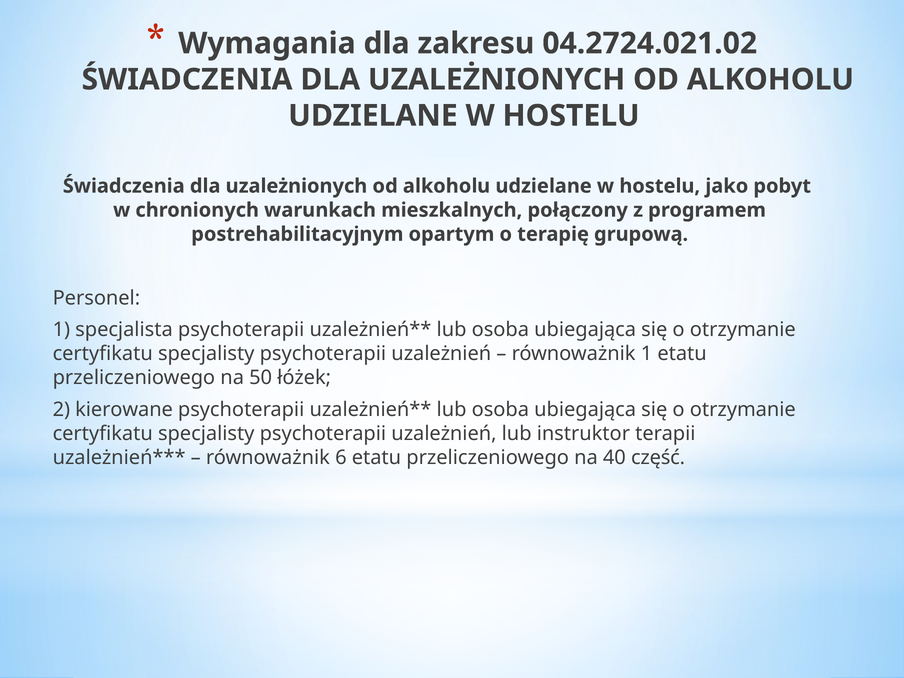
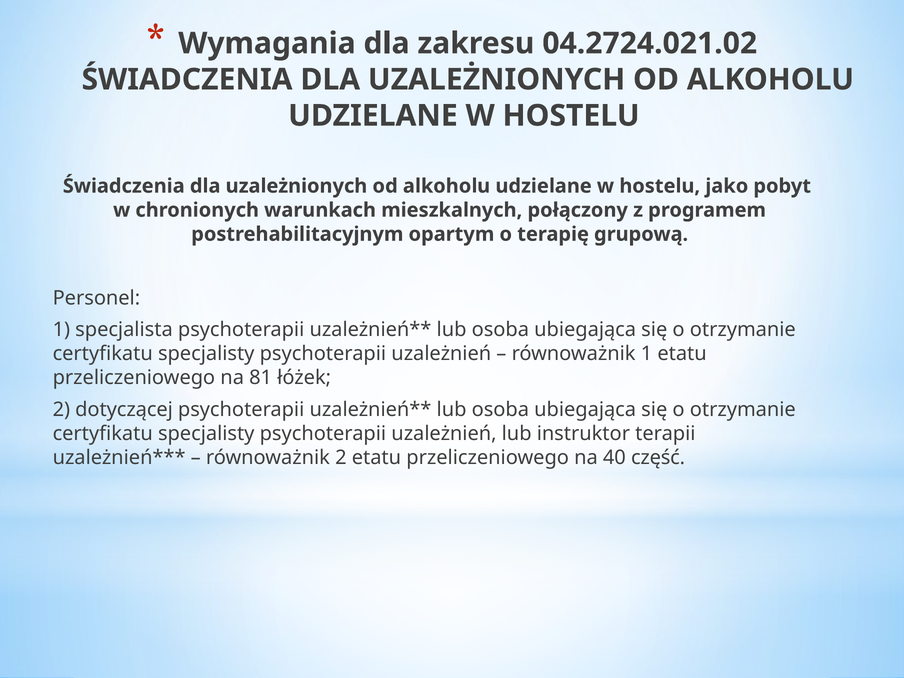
50: 50 -> 81
kierowane: kierowane -> dotyczącej
równoważnik 6: 6 -> 2
